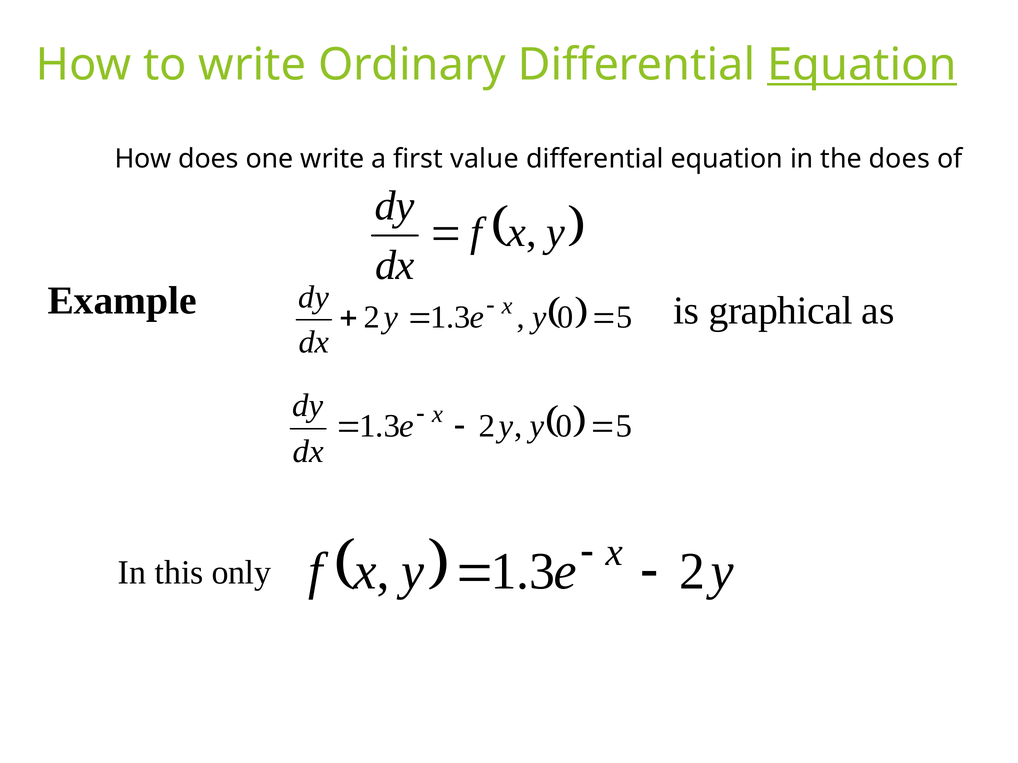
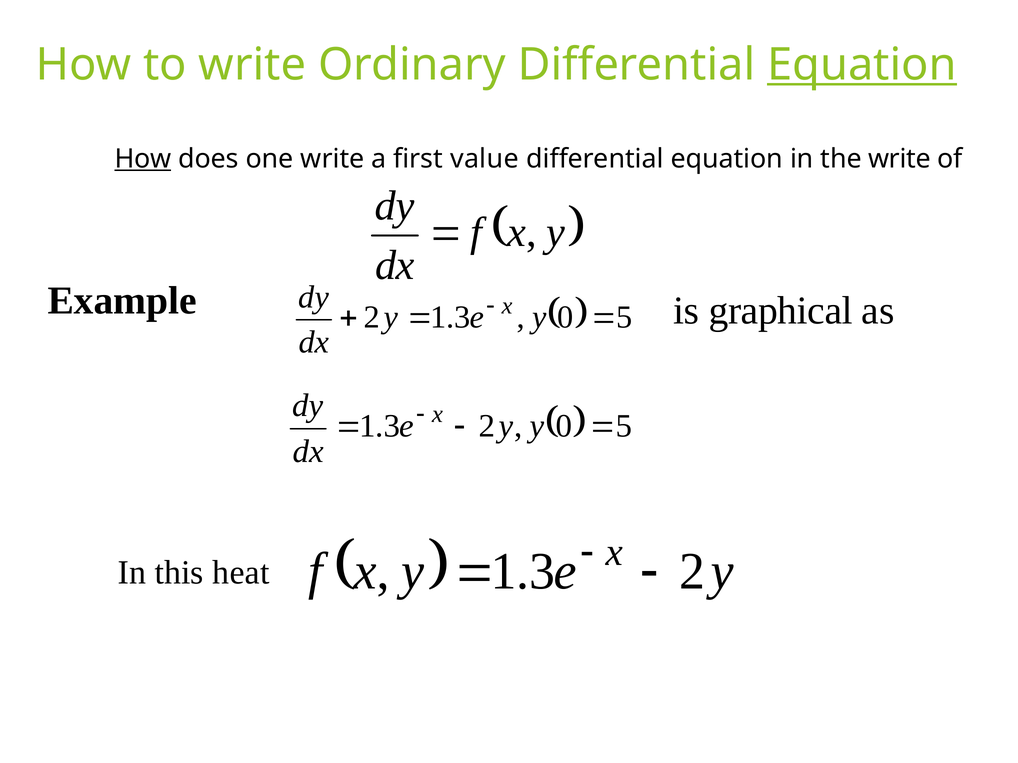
How at (143, 159) underline: none -> present
the does: does -> write
only: only -> heat
